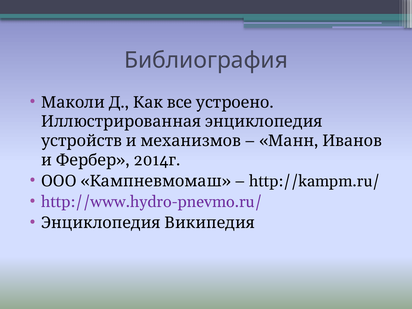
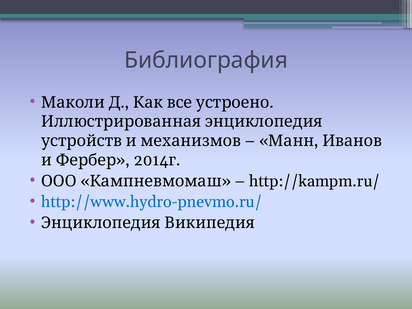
http://www.hydro-pnevmo.ru/ colour: purple -> blue
